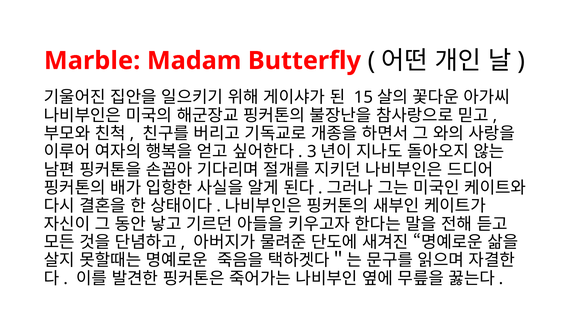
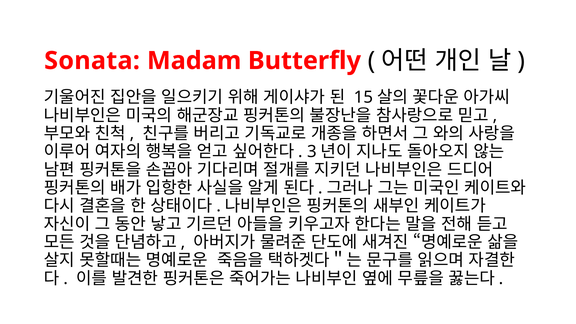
Marble: Marble -> Sonata
